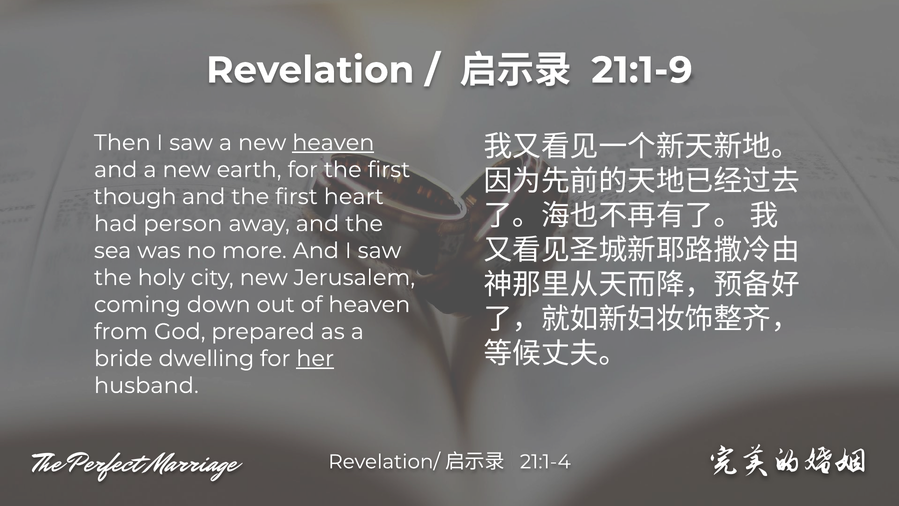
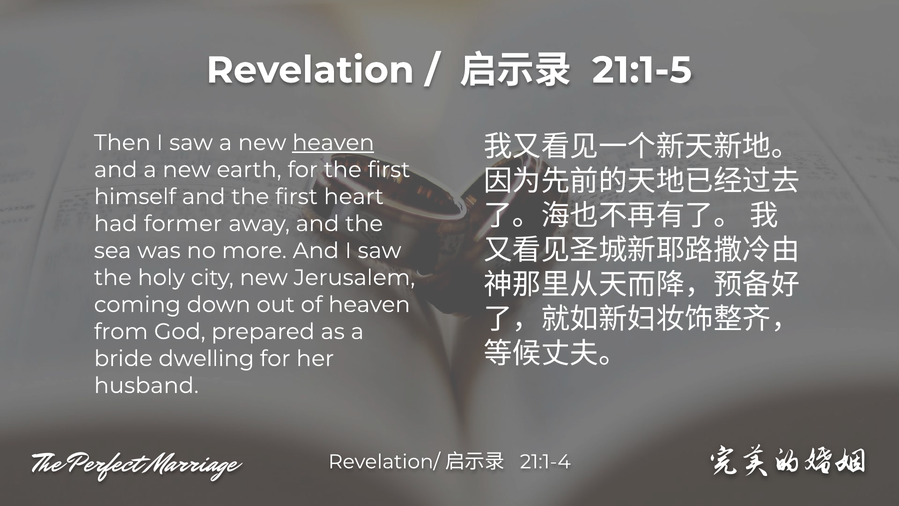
21:1-9: 21:1-9 -> 21:1-5
though: though -> himself
person: person -> former
her underline: present -> none
